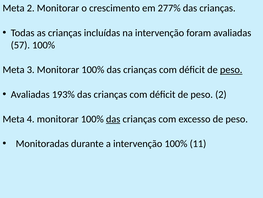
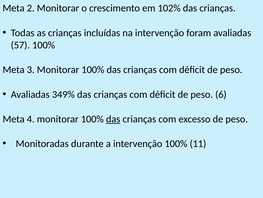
277%: 277% -> 102%
peso at (231, 70) underline: present -> none
193%: 193% -> 349%
peso 2: 2 -> 6
